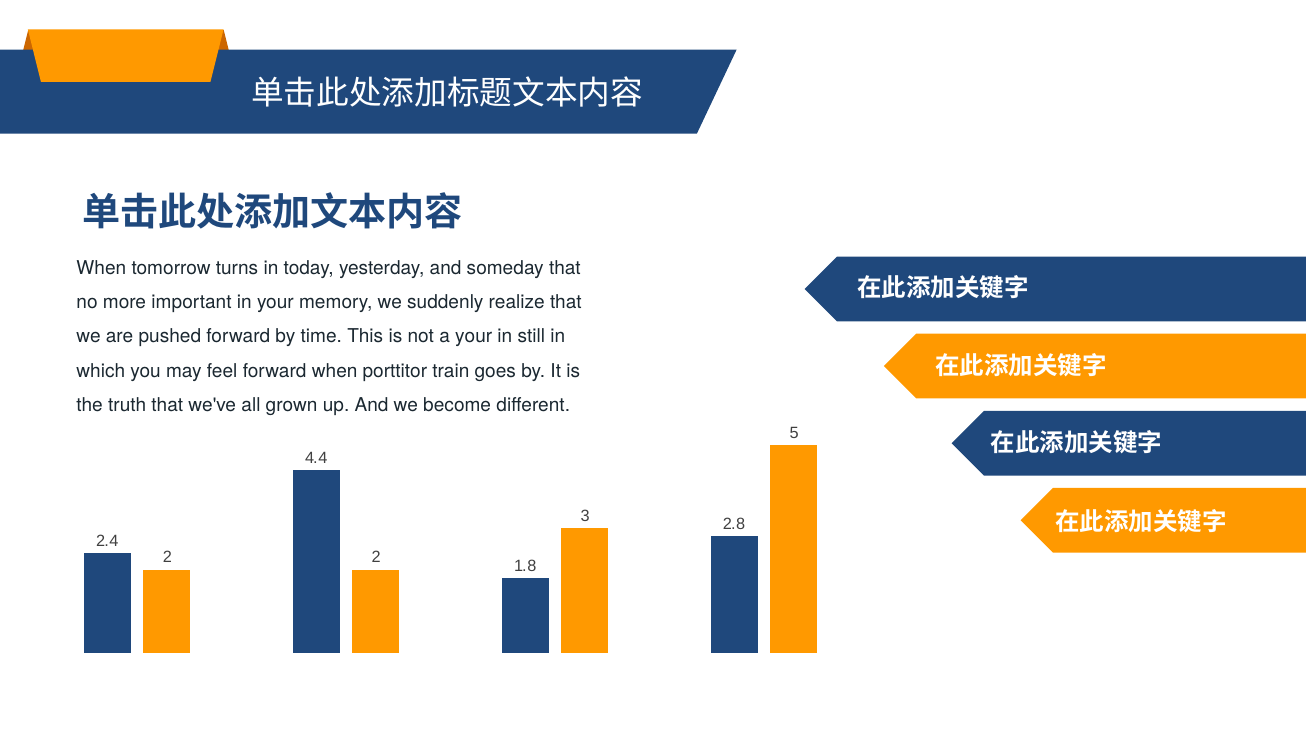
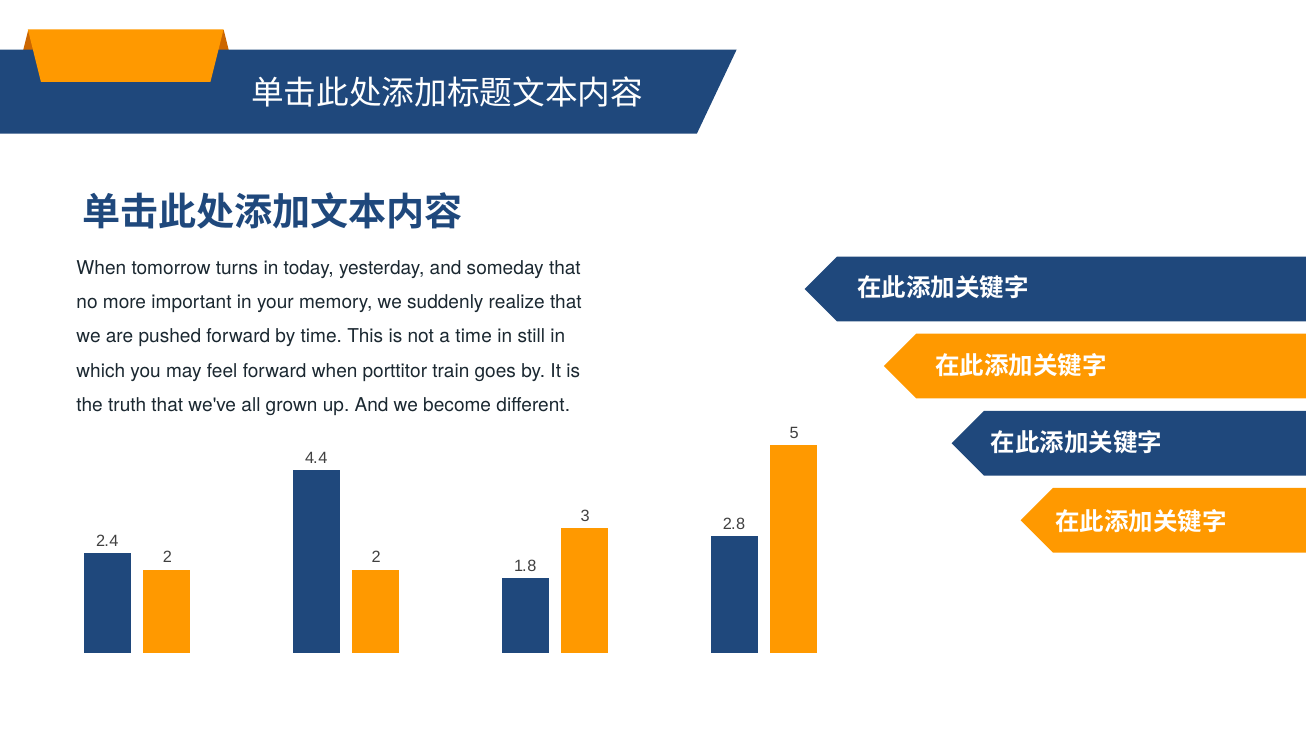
a your: your -> time
